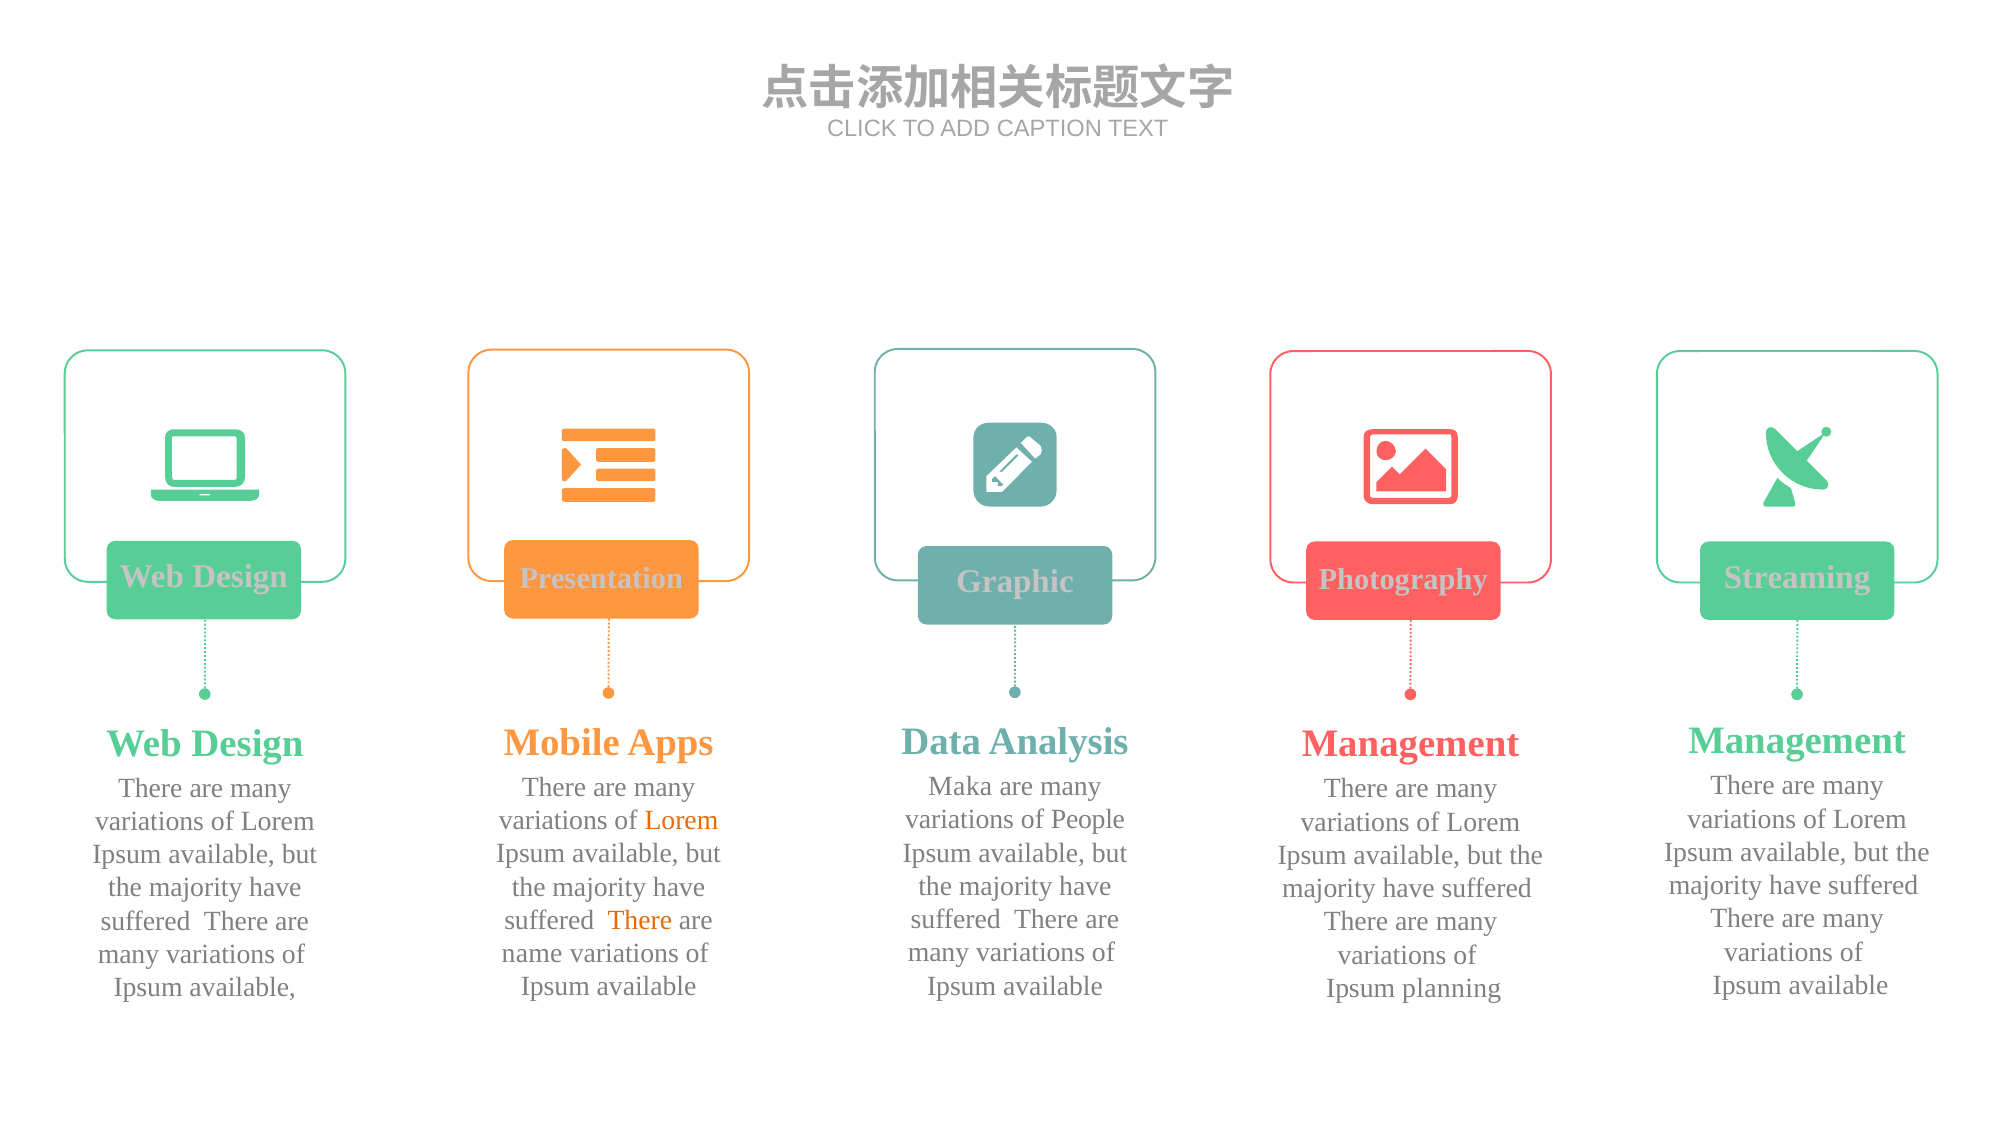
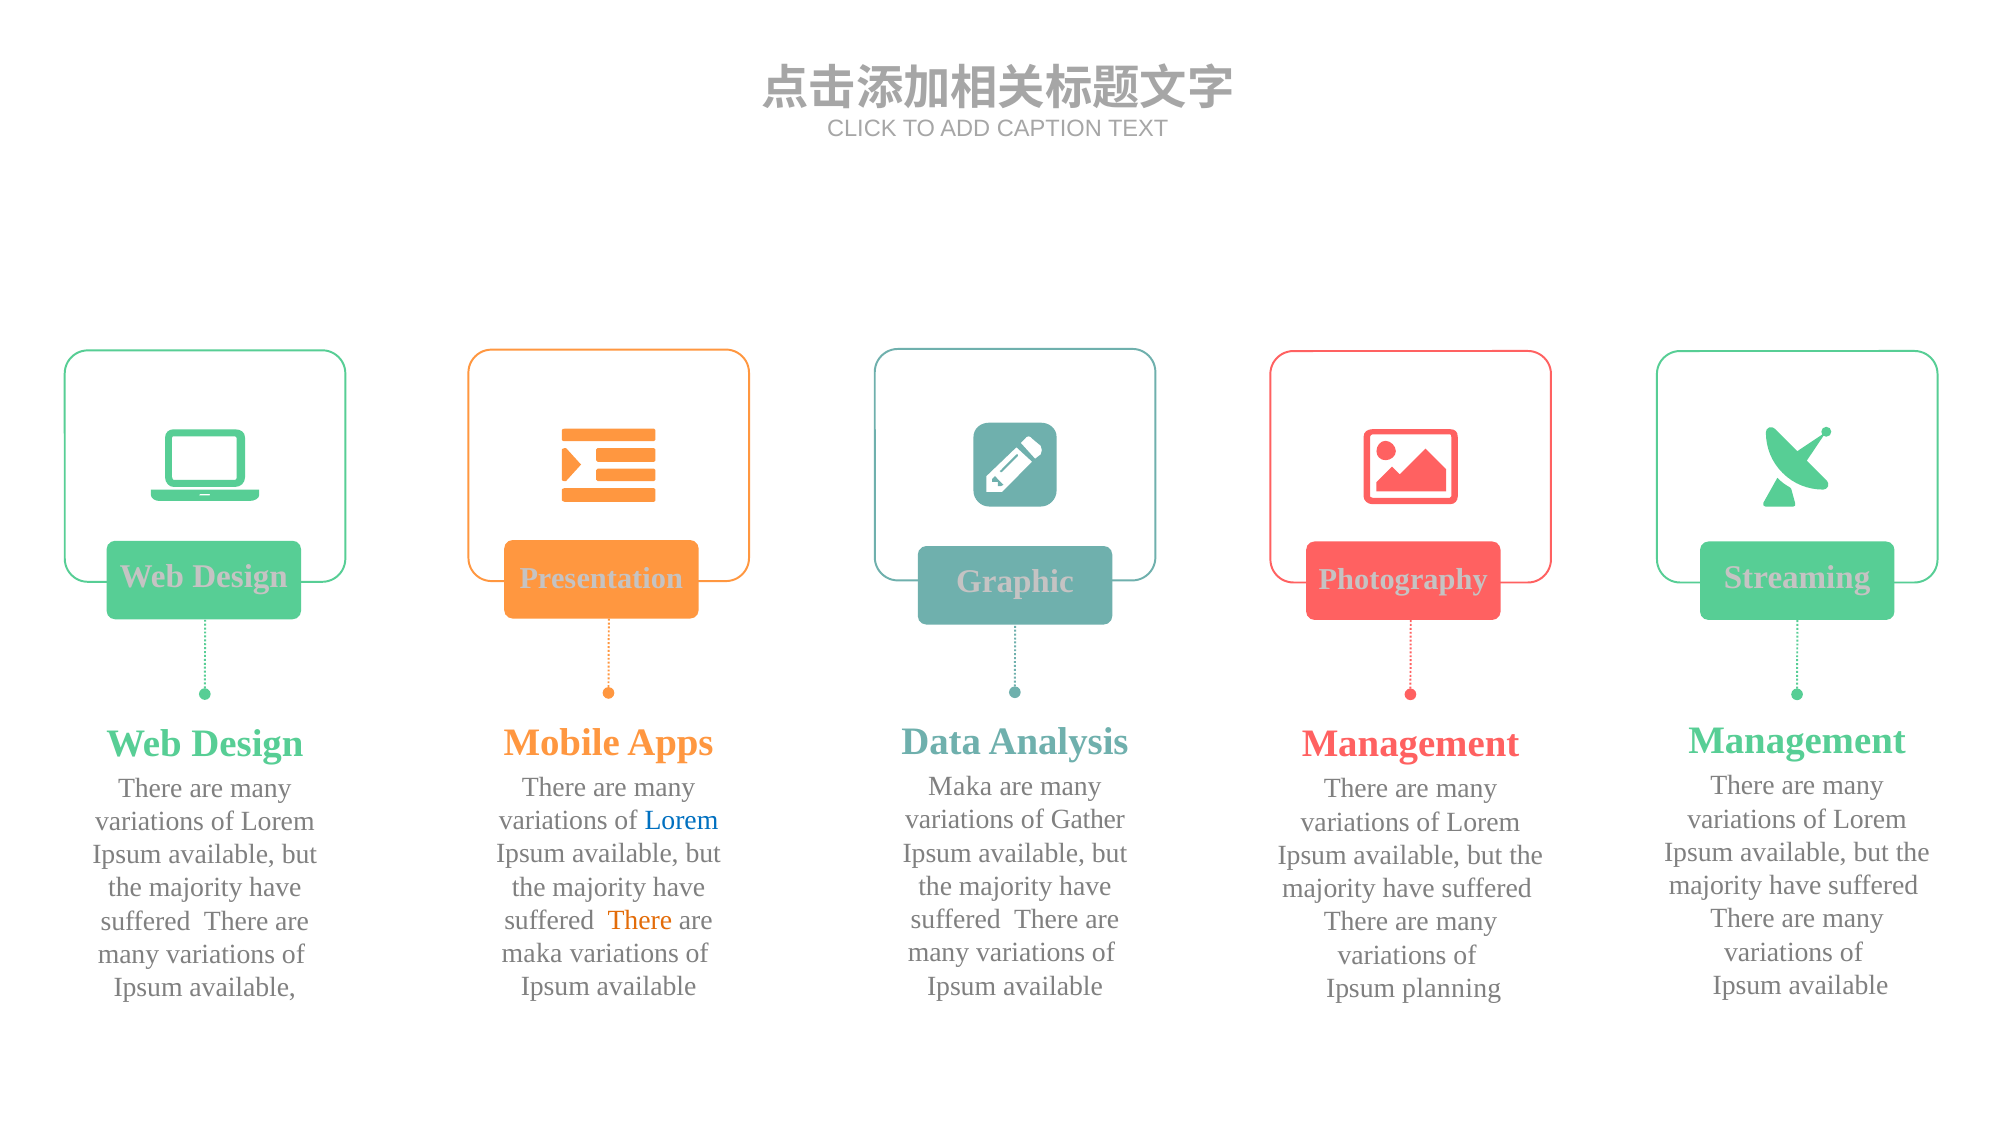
People: People -> Gather
Lorem at (681, 820) colour: orange -> blue
name at (532, 953): name -> maka
